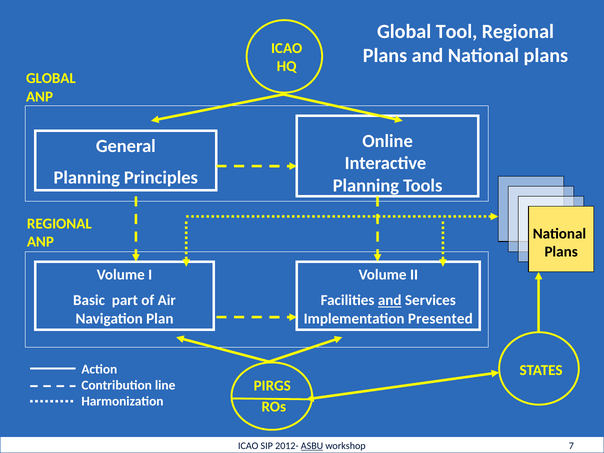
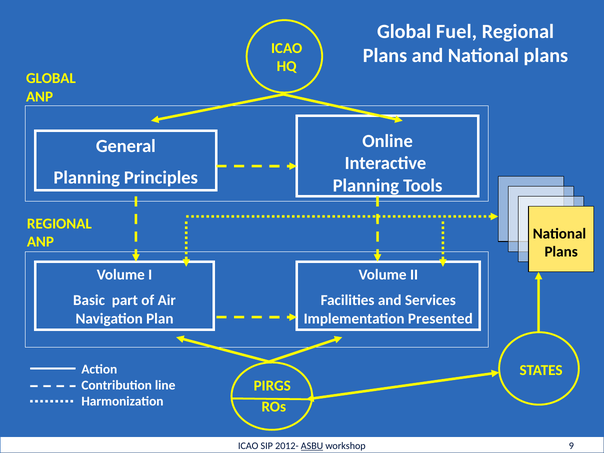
Tool: Tool -> Fuel
and at (390, 300) underline: present -> none
7: 7 -> 9
